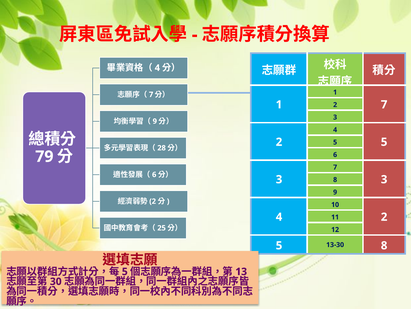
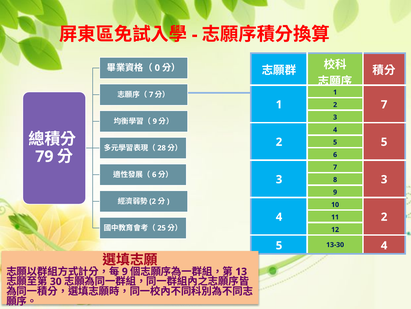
4 at (157, 68): 4 -> 0
13-30 8: 8 -> 4
5 at (125, 271): 5 -> 9
